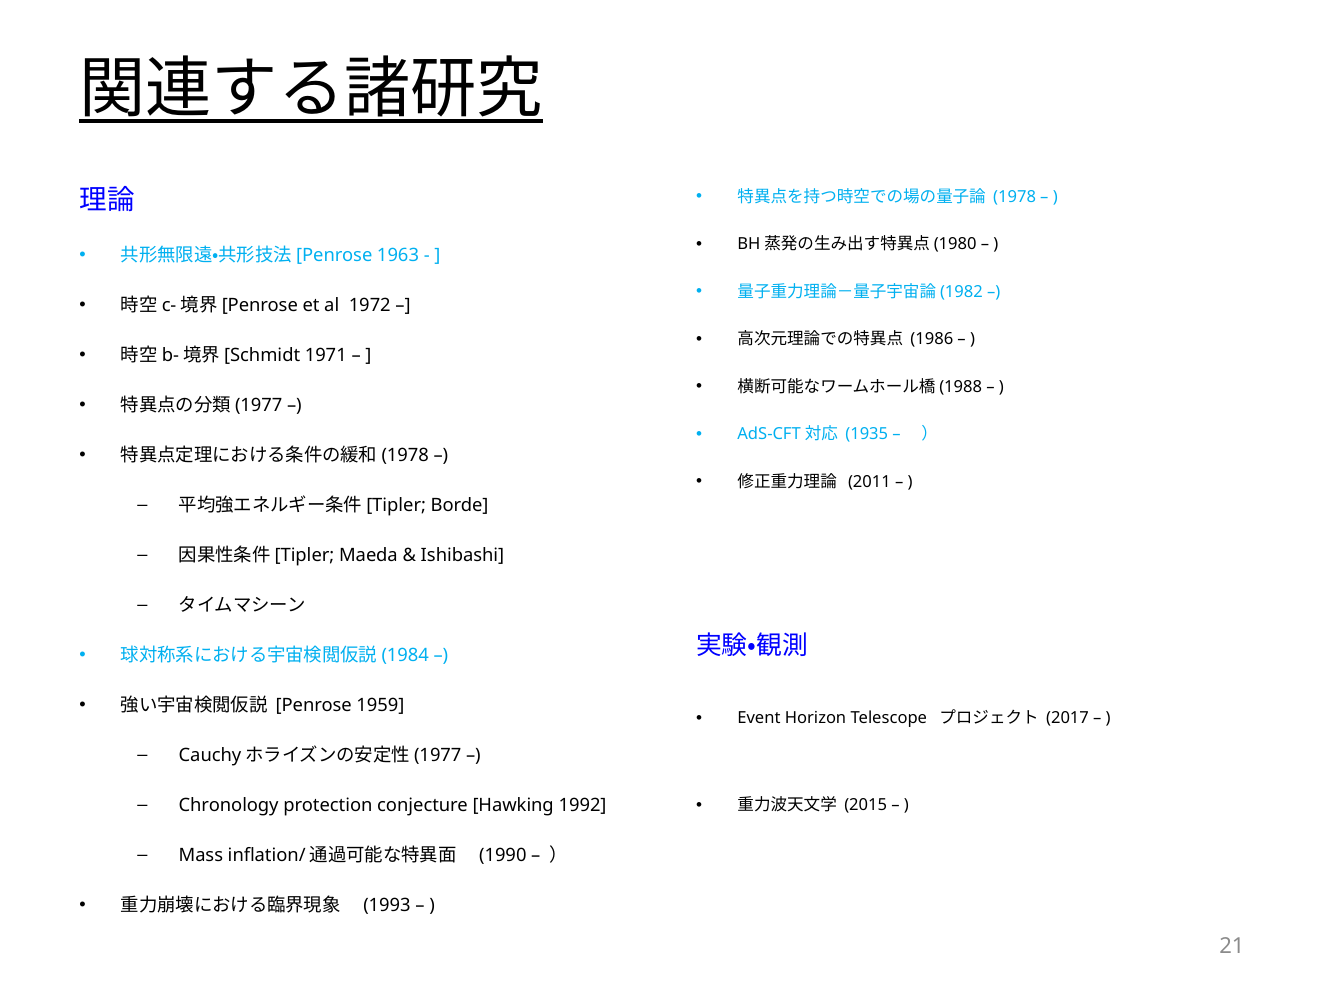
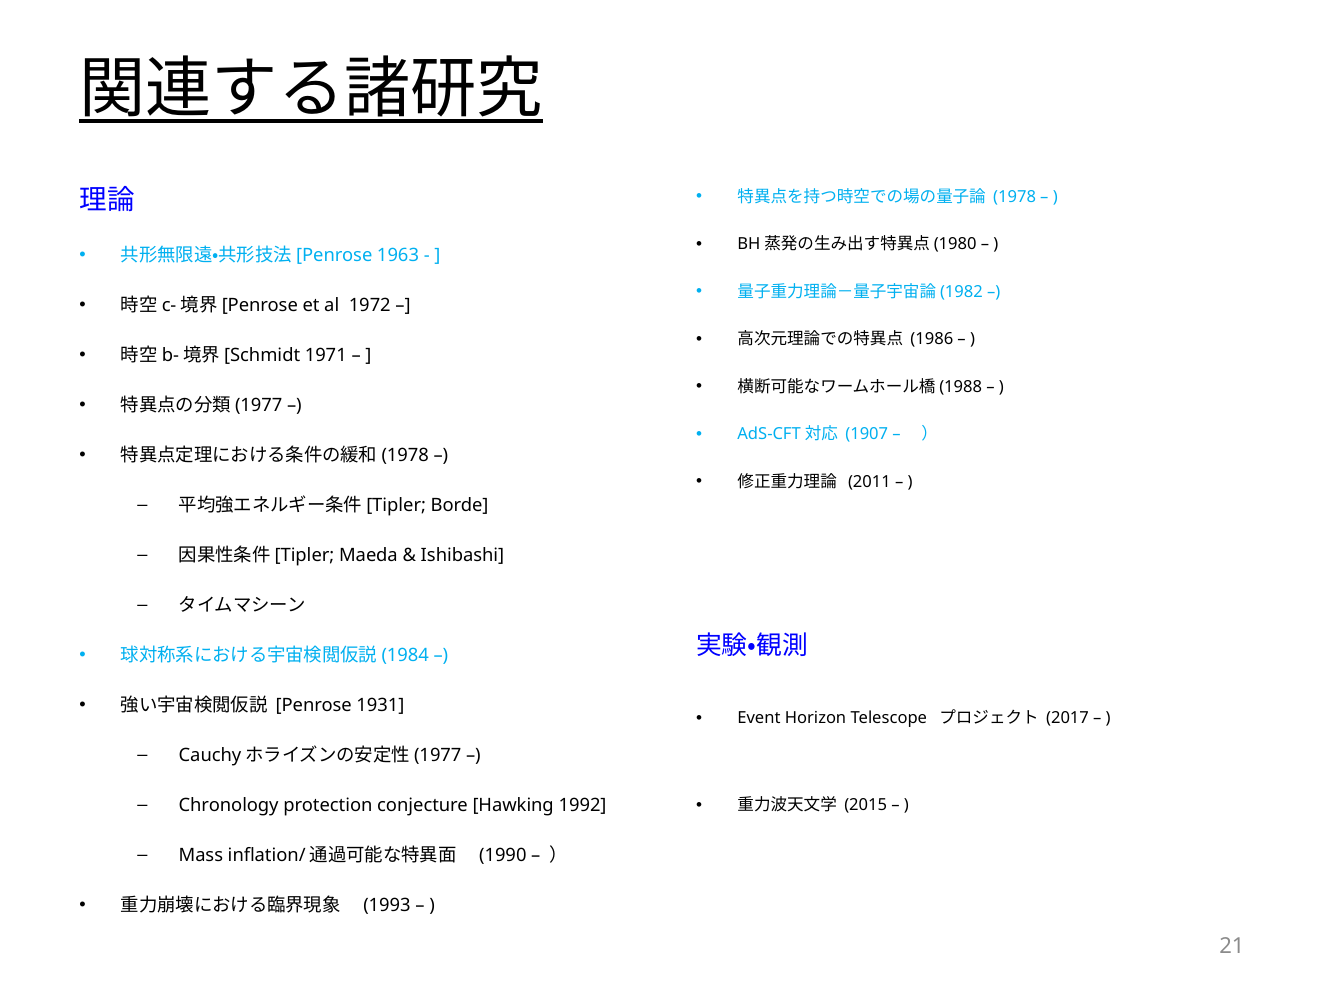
1935: 1935 -> 1907
1959: 1959 -> 1931
